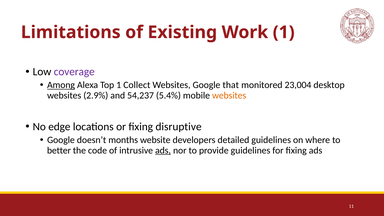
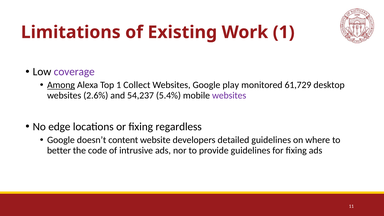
that: that -> play
23,004: 23,004 -> 61,729
2.9%: 2.9% -> 2.6%
websites at (229, 95) colour: orange -> purple
disruptive: disruptive -> regardless
months: months -> content
ads at (163, 150) underline: present -> none
